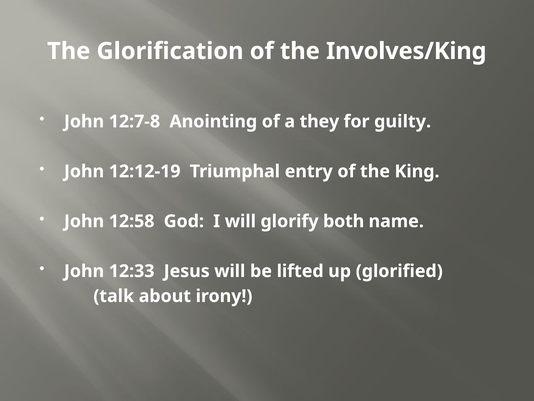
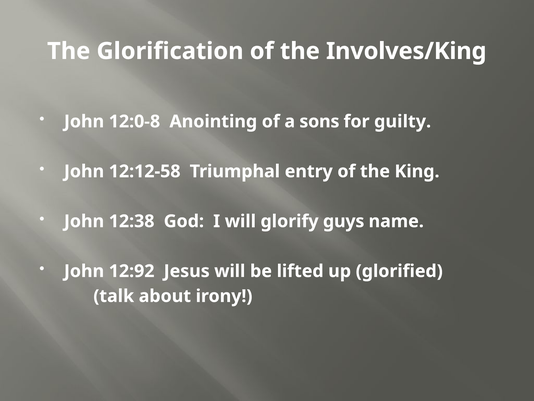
12:7-8: 12:7-8 -> 12:0-8
they: they -> sons
12:12-19: 12:12-19 -> 12:12-58
12:58: 12:58 -> 12:38
both: both -> guys
12:33: 12:33 -> 12:92
